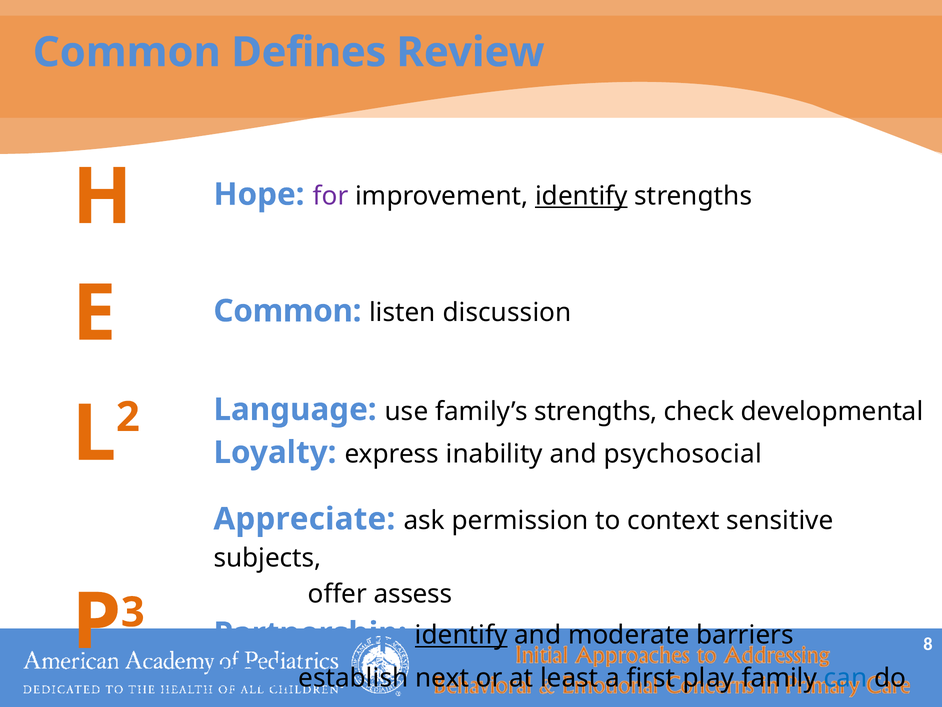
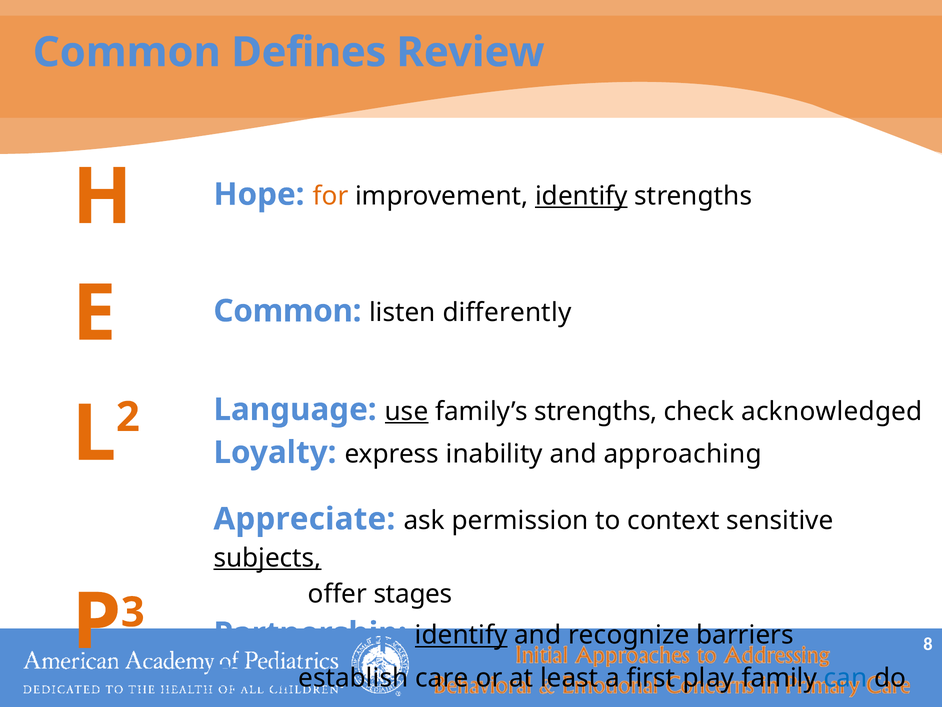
for colour: purple -> orange
discussion: discussion -> differently
use underline: none -> present
developmental: developmental -> acknowledged
psychosocial: psychosocial -> approaching
subjects underline: none -> present
assess: assess -> stages
moderate: moderate -> recognize
Mild at (252, 676): Mild -> First
next: next -> care
